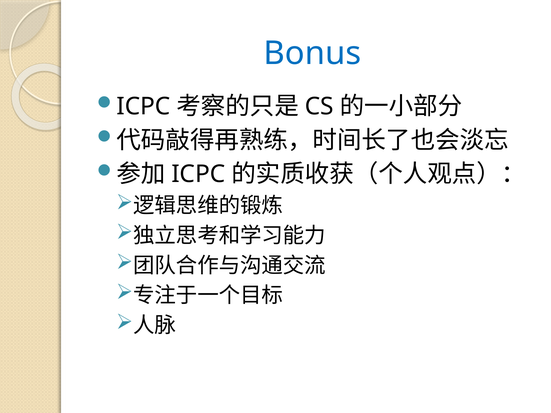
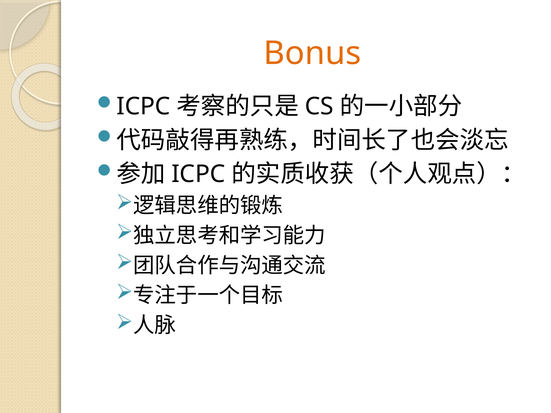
Bonus colour: blue -> orange
